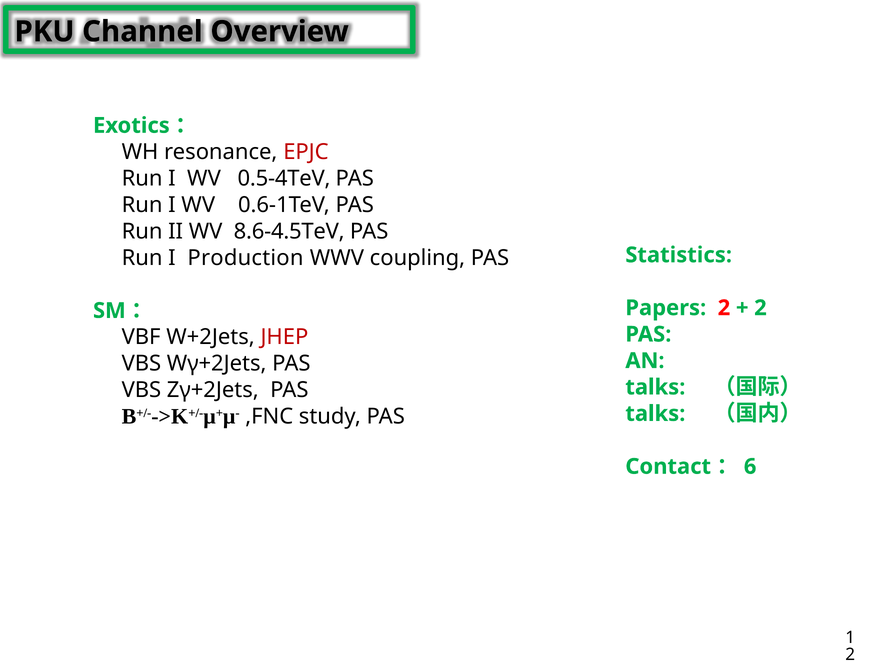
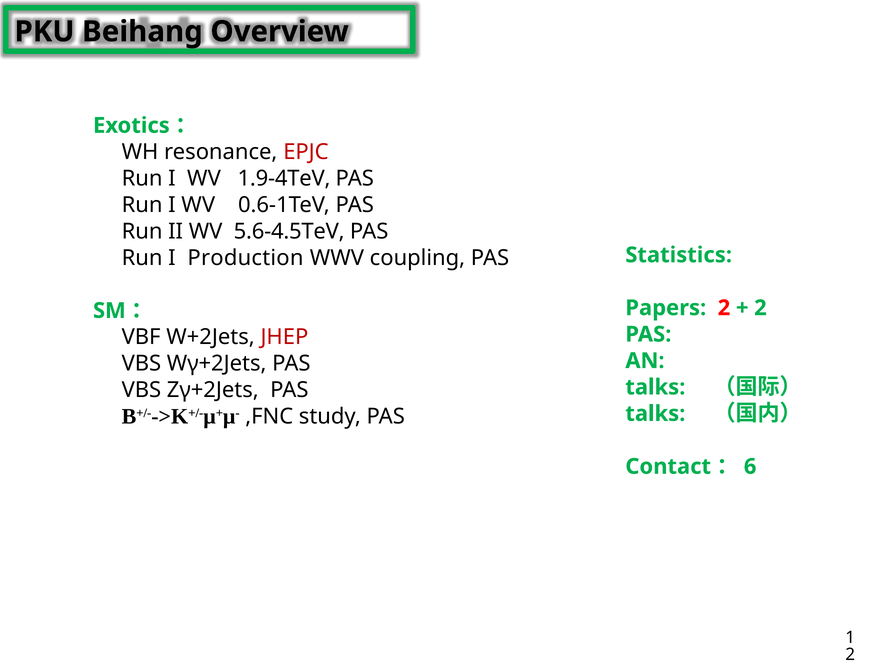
Channel: Channel -> Beihang
0.5-4TeV: 0.5-4TeV -> 1.9-4TeV
8.6-4.5TeV: 8.6-4.5TeV -> 5.6-4.5TeV
